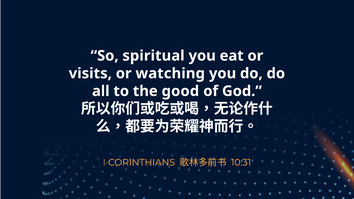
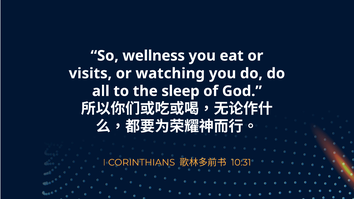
spiritual: spiritual -> wellness
good: good -> sleep
